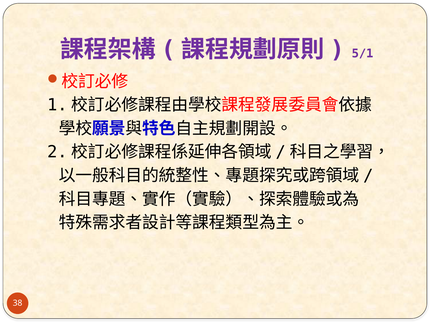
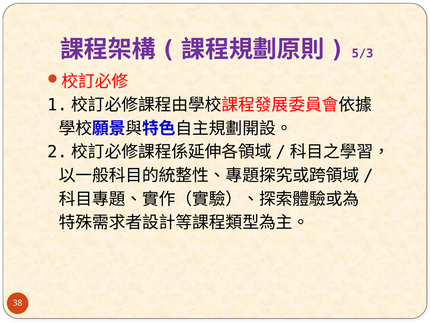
5/1: 5/1 -> 5/3
